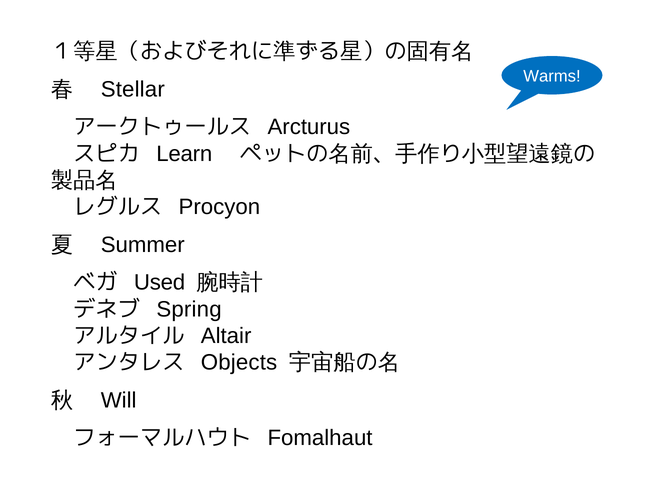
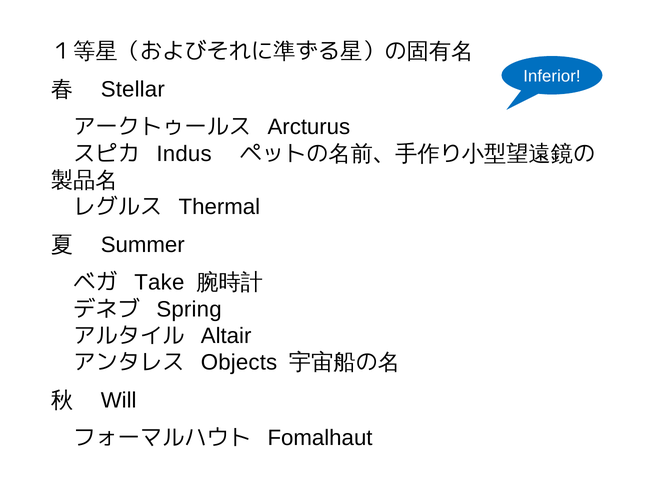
Warms: Warms -> Inferior
Learn: Learn -> Indus
Procyon: Procyon -> Thermal
Used: Used -> Take
